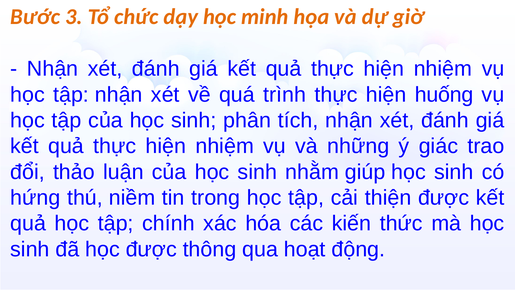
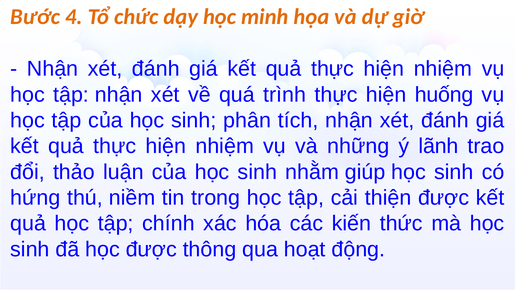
3: 3 -> 4
giác: giác -> lãnh
